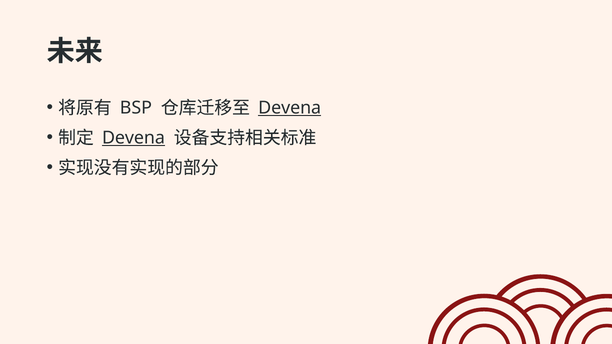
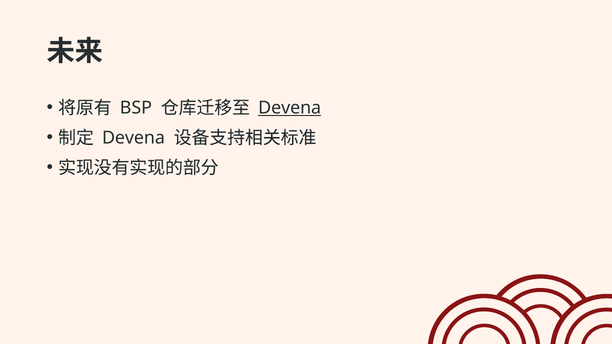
Devena at (133, 138) underline: present -> none
